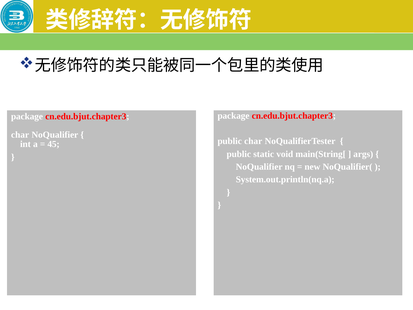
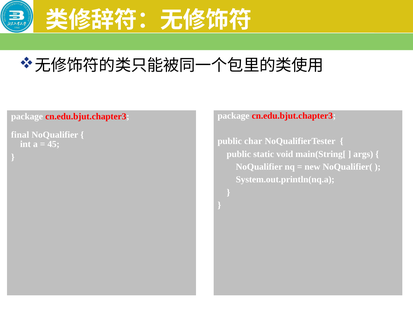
char at (20, 135): char -> final
